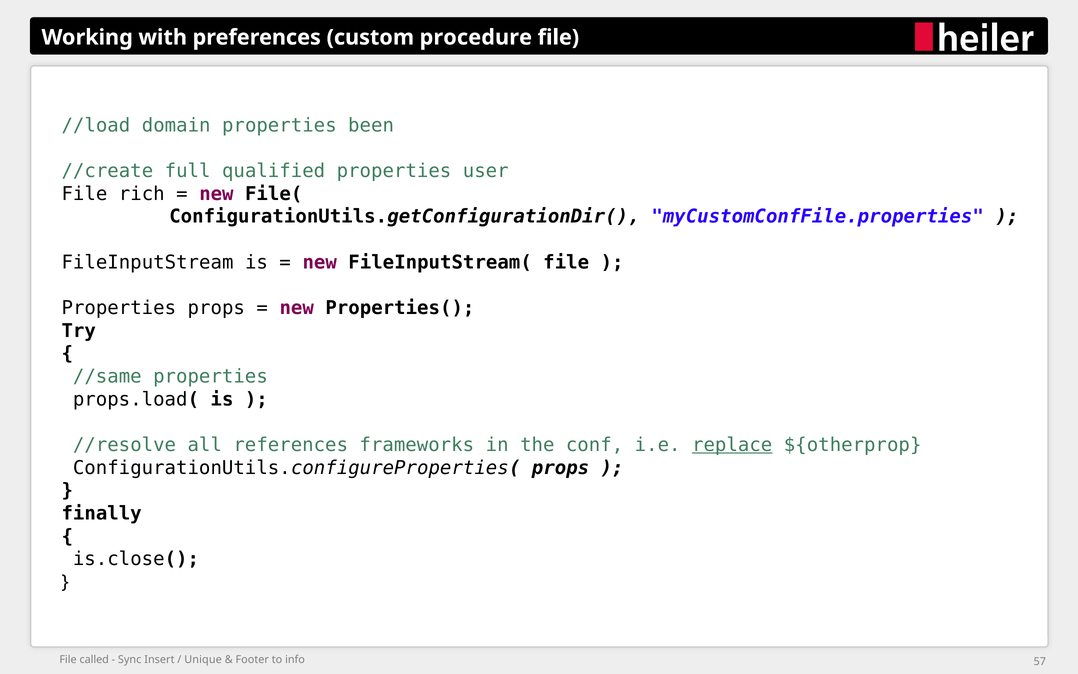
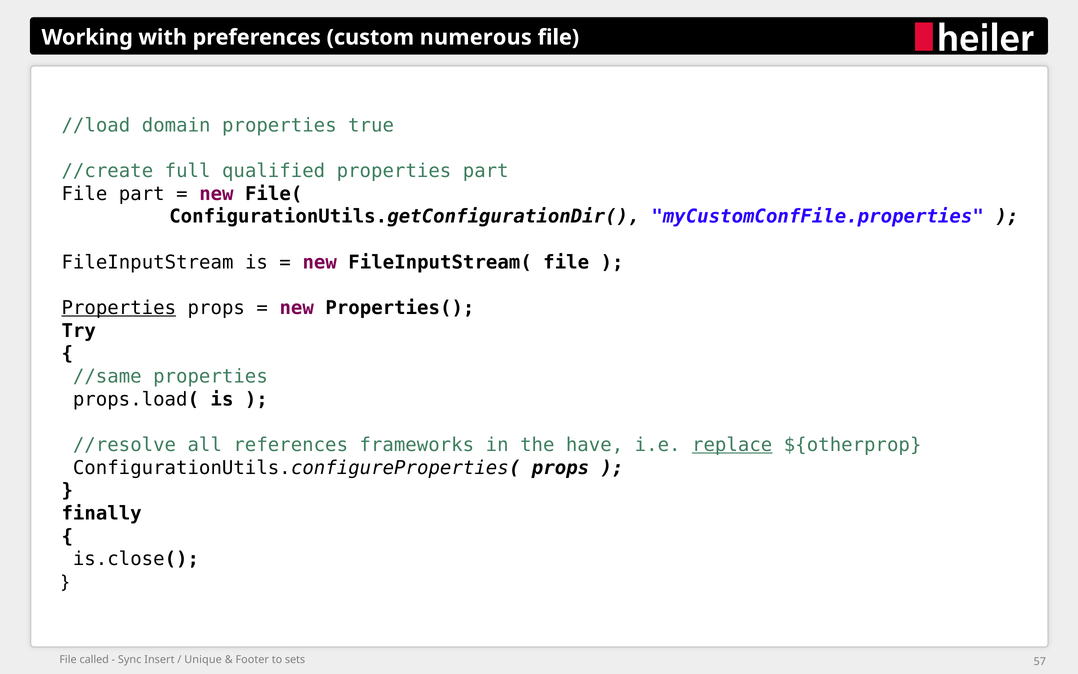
procedure: procedure -> numerous
been: been -> true
properties user: user -> part
File rich: rich -> part
Properties at (119, 308) underline: none -> present
conf: conf -> have
info: info -> sets
